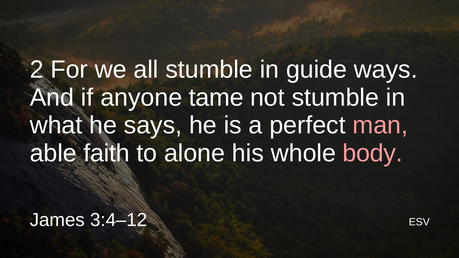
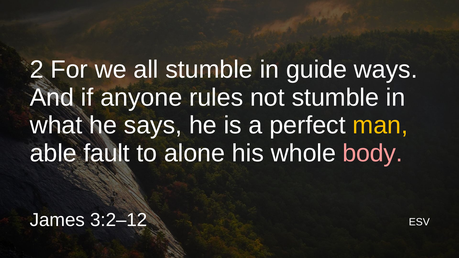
tame: tame -> rules
man colour: pink -> yellow
faith: faith -> fault
3:4–12: 3:4–12 -> 3:2–12
